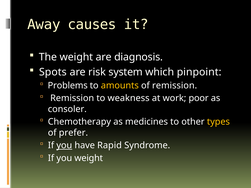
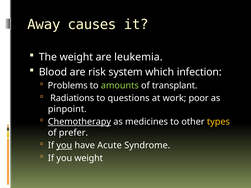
diagnosis: diagnosis -> leukemia
Spots: Spots -> Blood
pinpoint: pinpoint -> infection
amounts colour: yellow -> light green
of remission: remission -> transplant
Remission at (72, 98): Remission -> Radiations
weakness: weakness -> questions
consoler: consoler -> pinpoint
Chemotherapy underline: none -> present
Rapid: Rapid -> Acute
